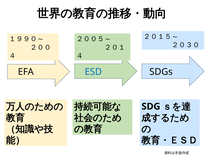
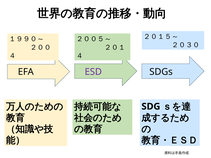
ESD colour: blue -> purple
